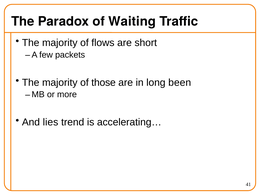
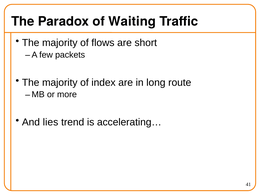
those: those -> index
been: been -> route
